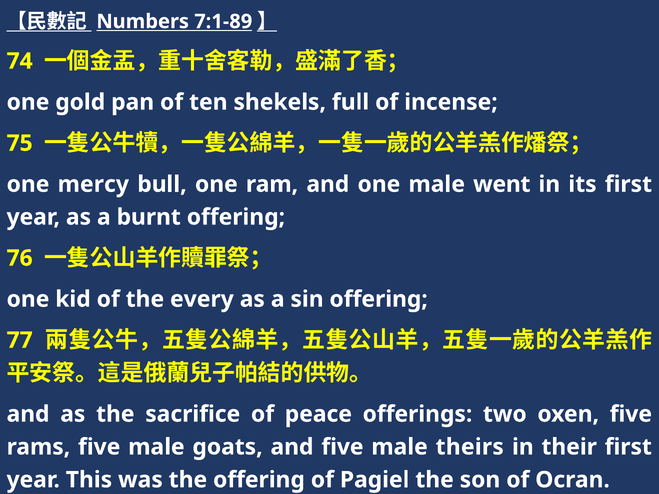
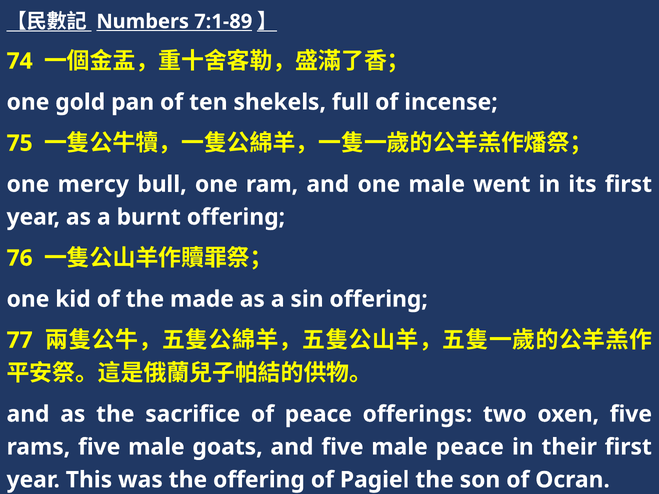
every: every -> made
male theirs: theirs -> peace
